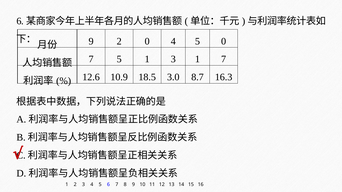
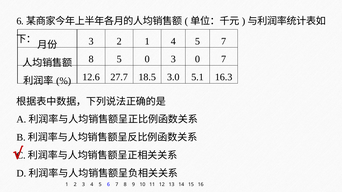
9 at (91, 41): 9 -> 3
2 0: 0 -> 1
5 0: 0 -> 7
7 at (91, 59): 7 -> 8
5 1: 1 -> 0
3 1: 1 -> 0
10.9: 10.9 -> 27.7
8.7: 8.7 -> 5.1
